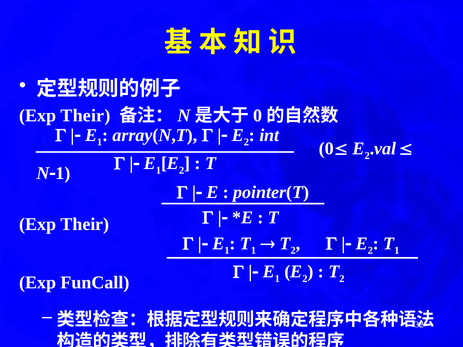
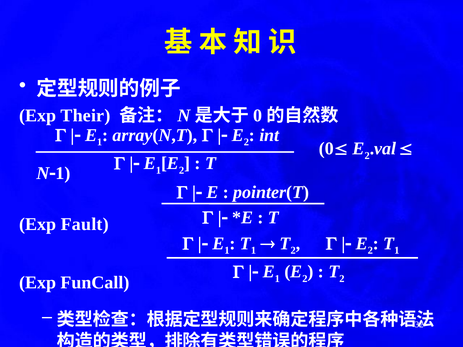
Their at (85, 224): Their -> Fault
